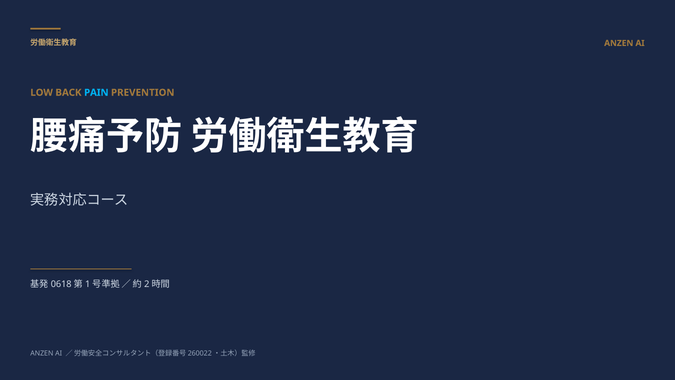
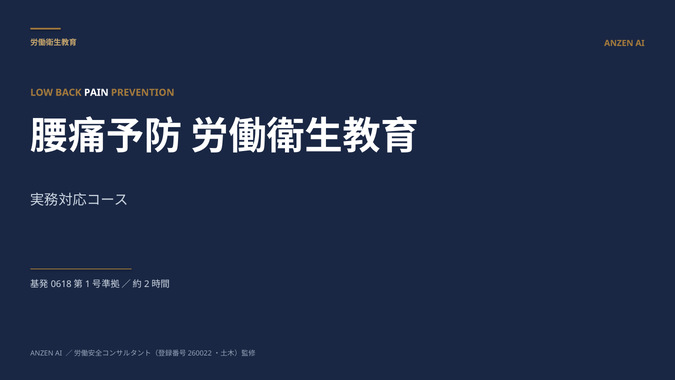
PAIN colour: light blue -> white
